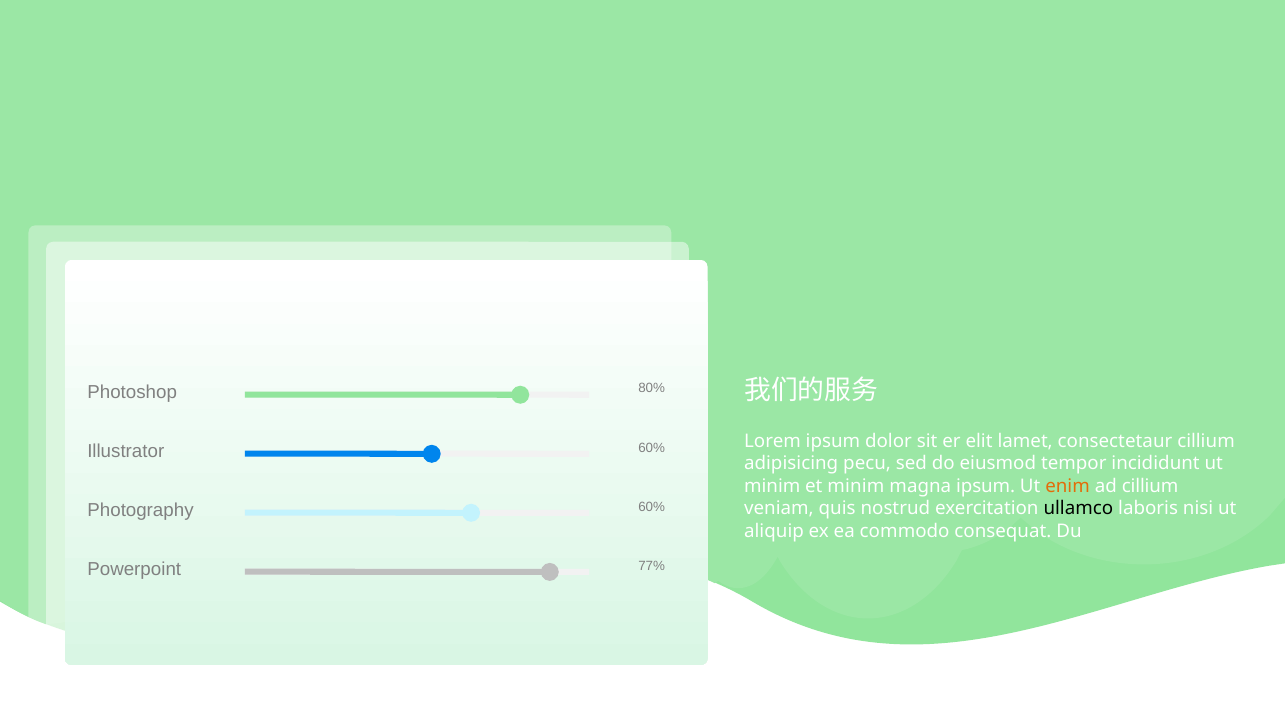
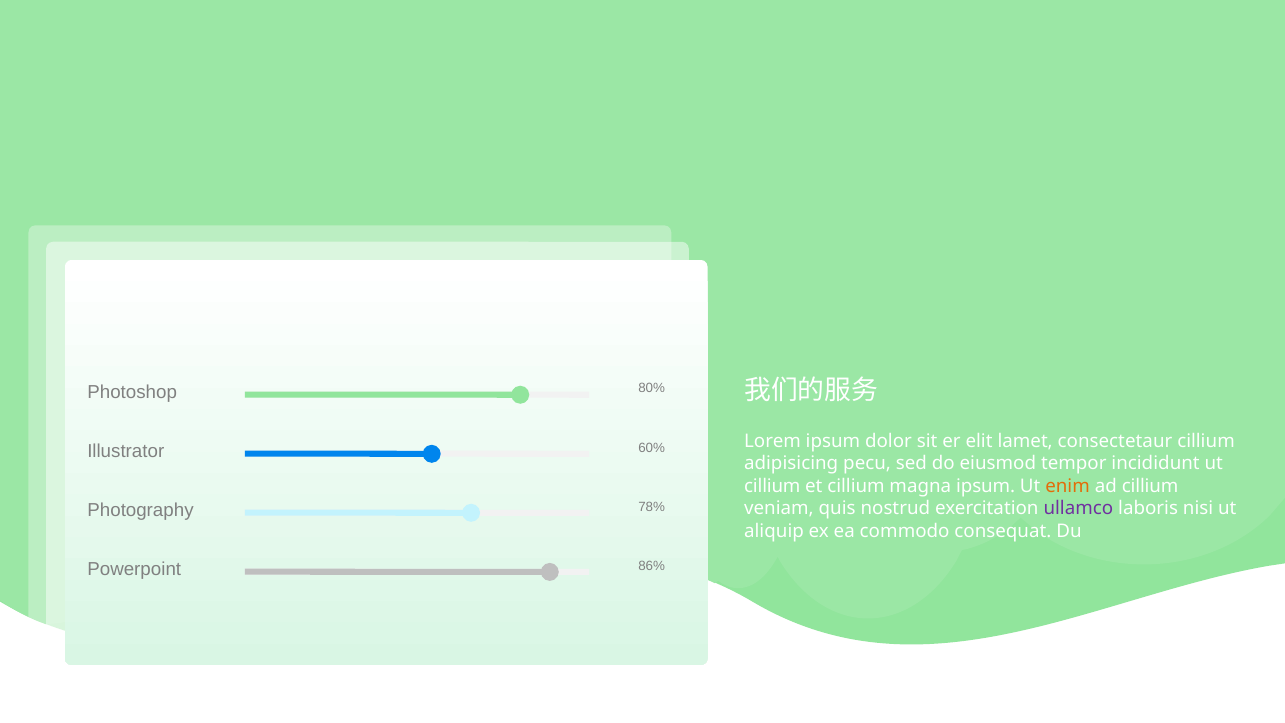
minim at (772, 486): minim -> cillium
et minim: minim -> cillium
Photography 60%: 60% -> 78%
ullamco colour: black -> purple
77%: 77% -> 86%
